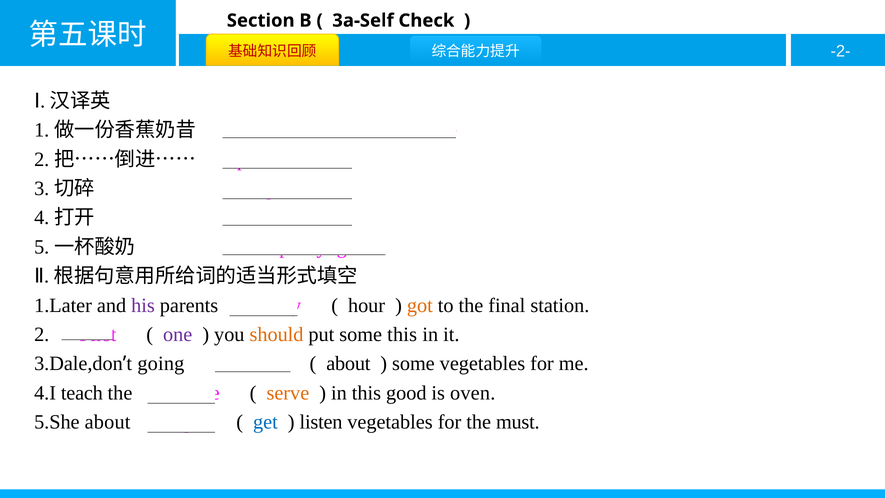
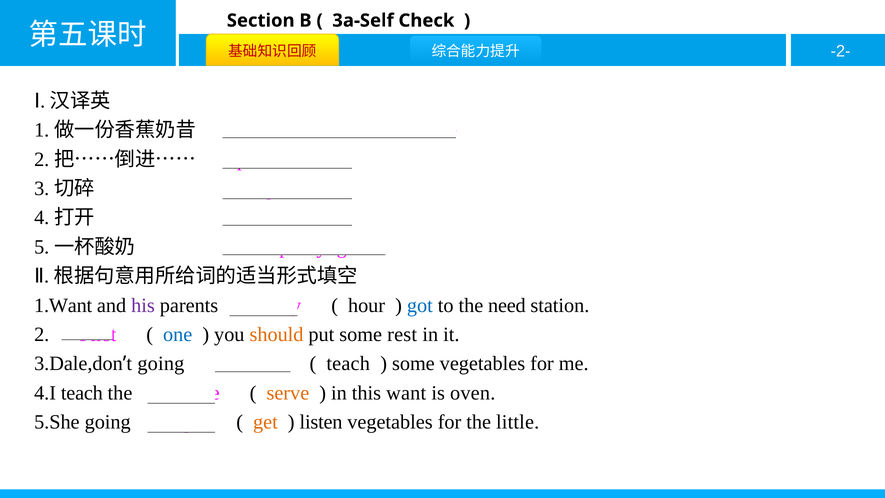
1.Later: 1.Later -> 1.Want
got colour: orange -> blue
final: final -> need
one at (178, 334) colour: purple -> blue
some this: this -> rest
about at (348, 364): about -> teach
good: good -> want
5.She about: about -> going
get at (265, 422) colour: blue -> orange
must: must -> little
